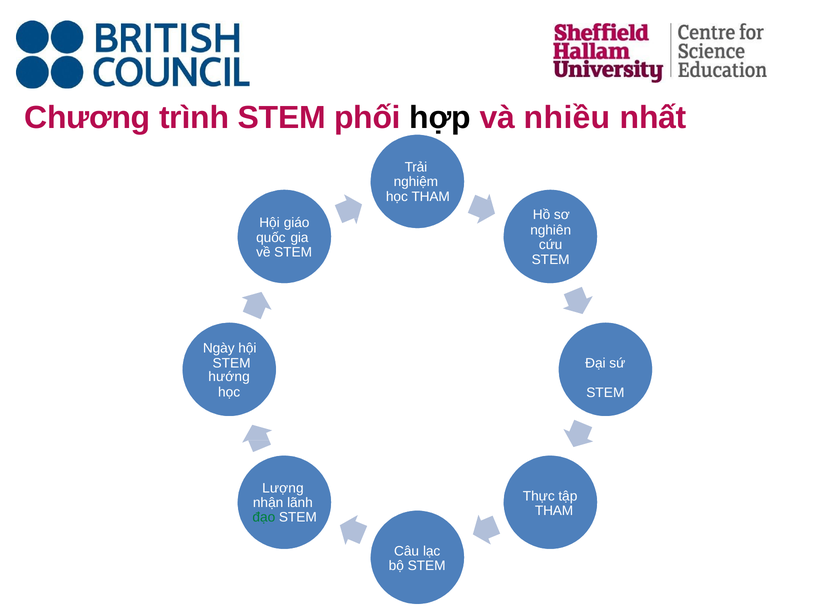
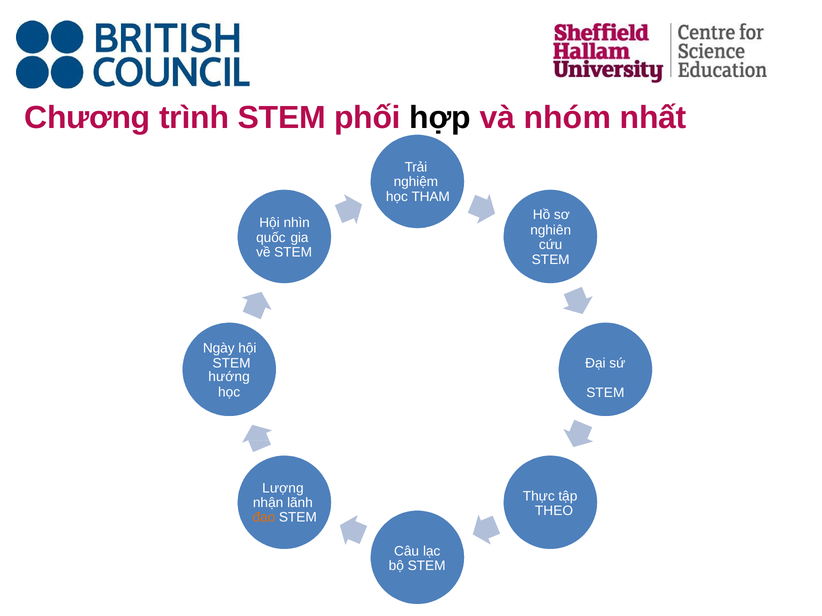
nhiều: nhiều -> nhóm
giáo: giáo -> nhìn
THAM at (554, 511): THAM -> THEO
đạo colour: green -> orange
